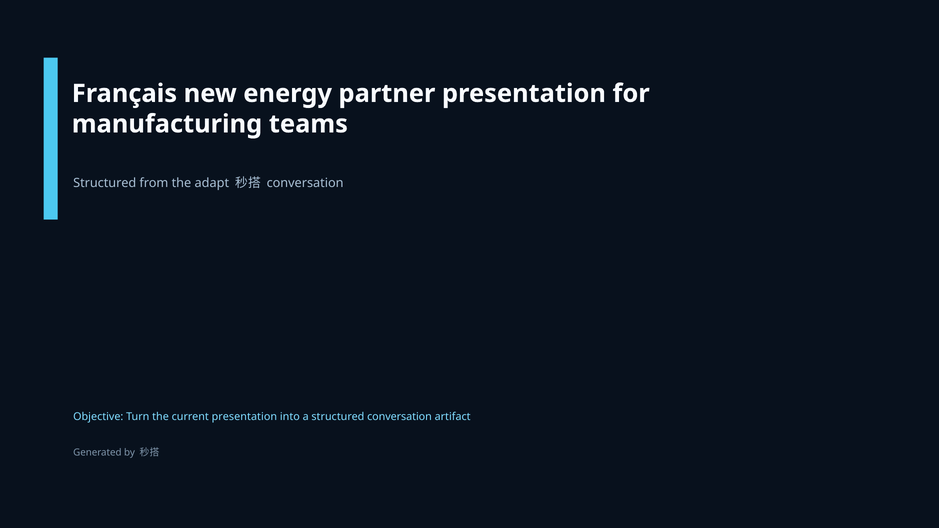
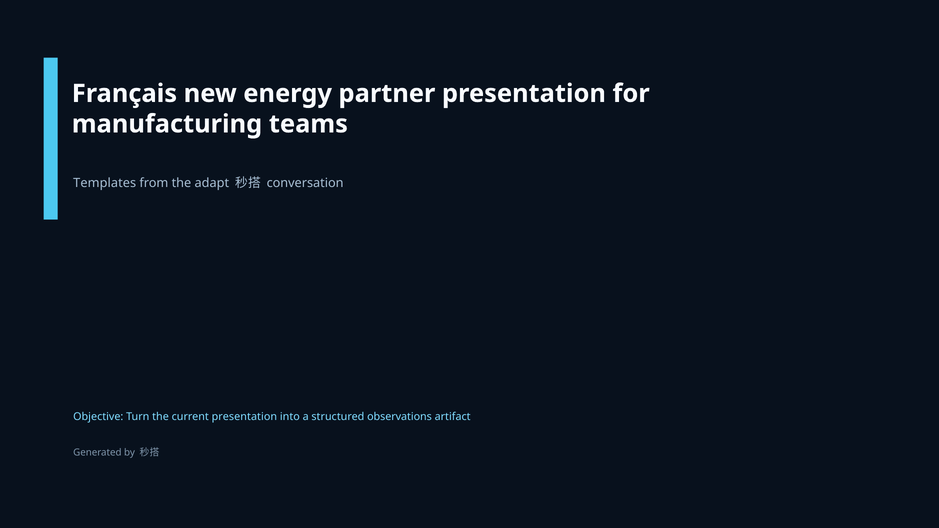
Structured at (105, 183): Structured -> Templates
structured conversation: conversation -> observations
